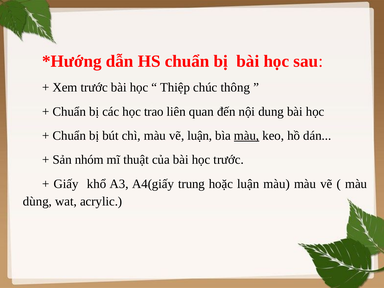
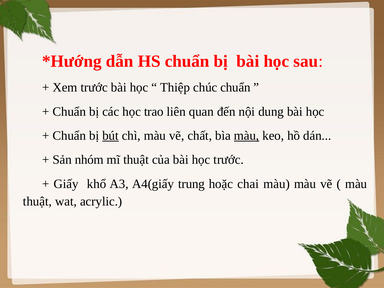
chúc thông: thông -> chuẩn
bút underline: none -> present
vẽ luận: luận -> chất
hoặc luận: luận -> chai
dùng at (37, 201): dùng -> thuật
